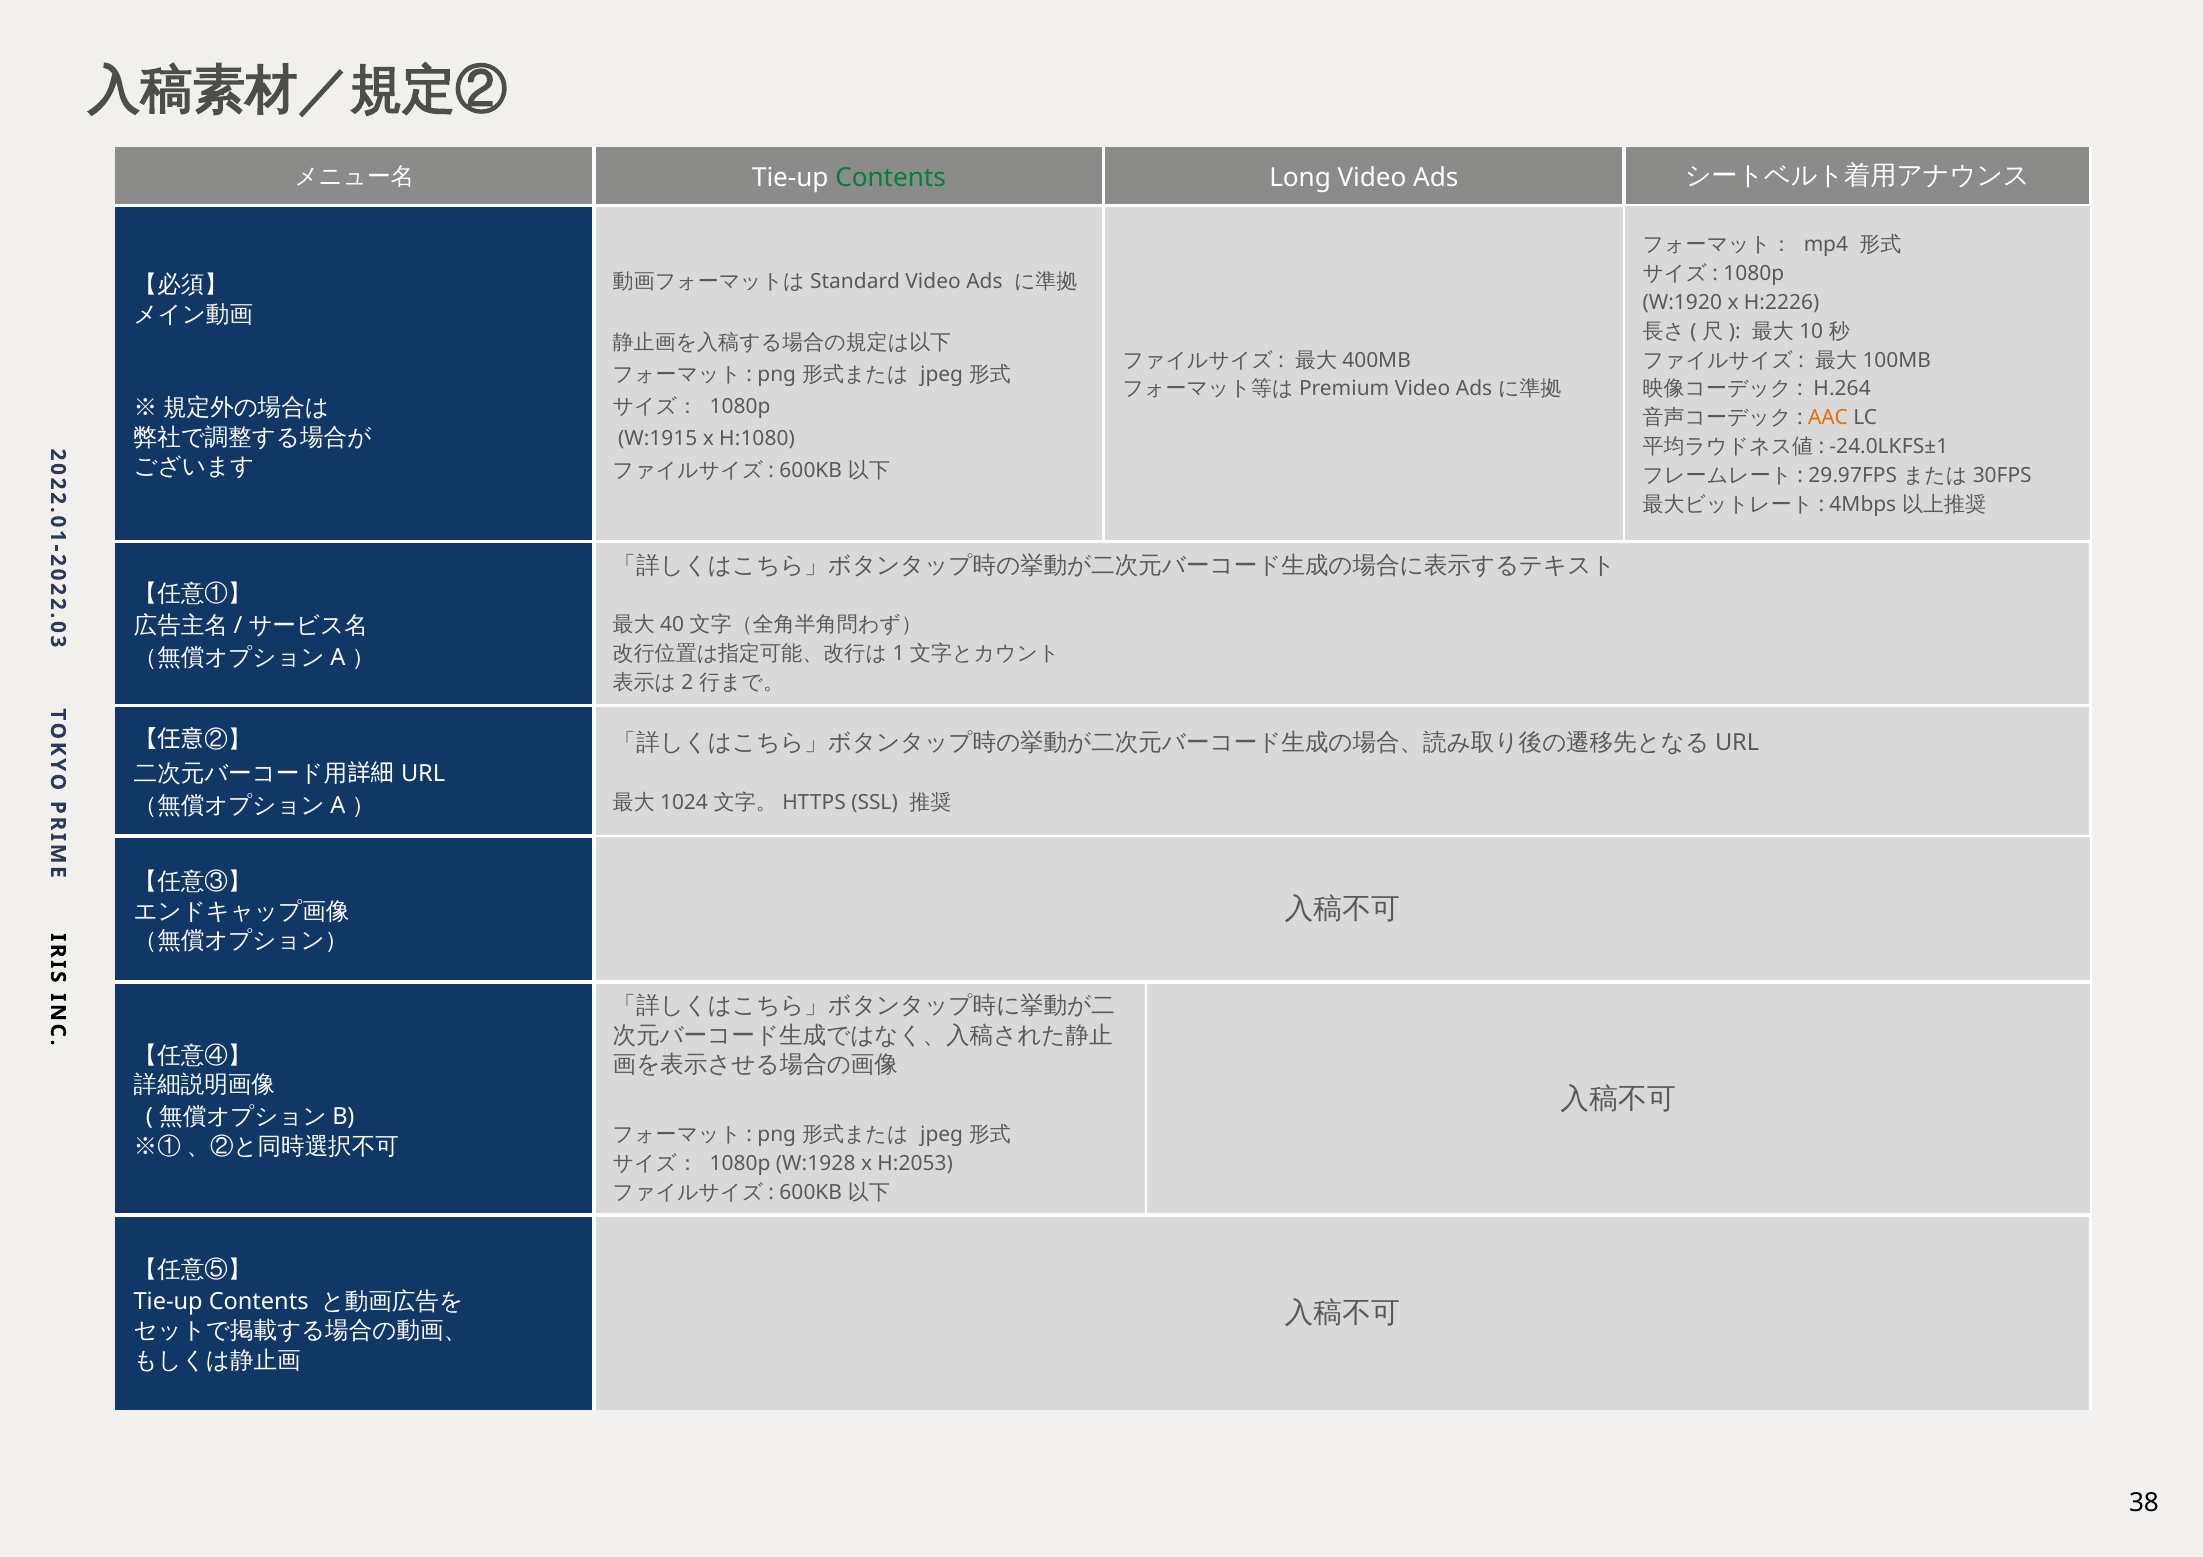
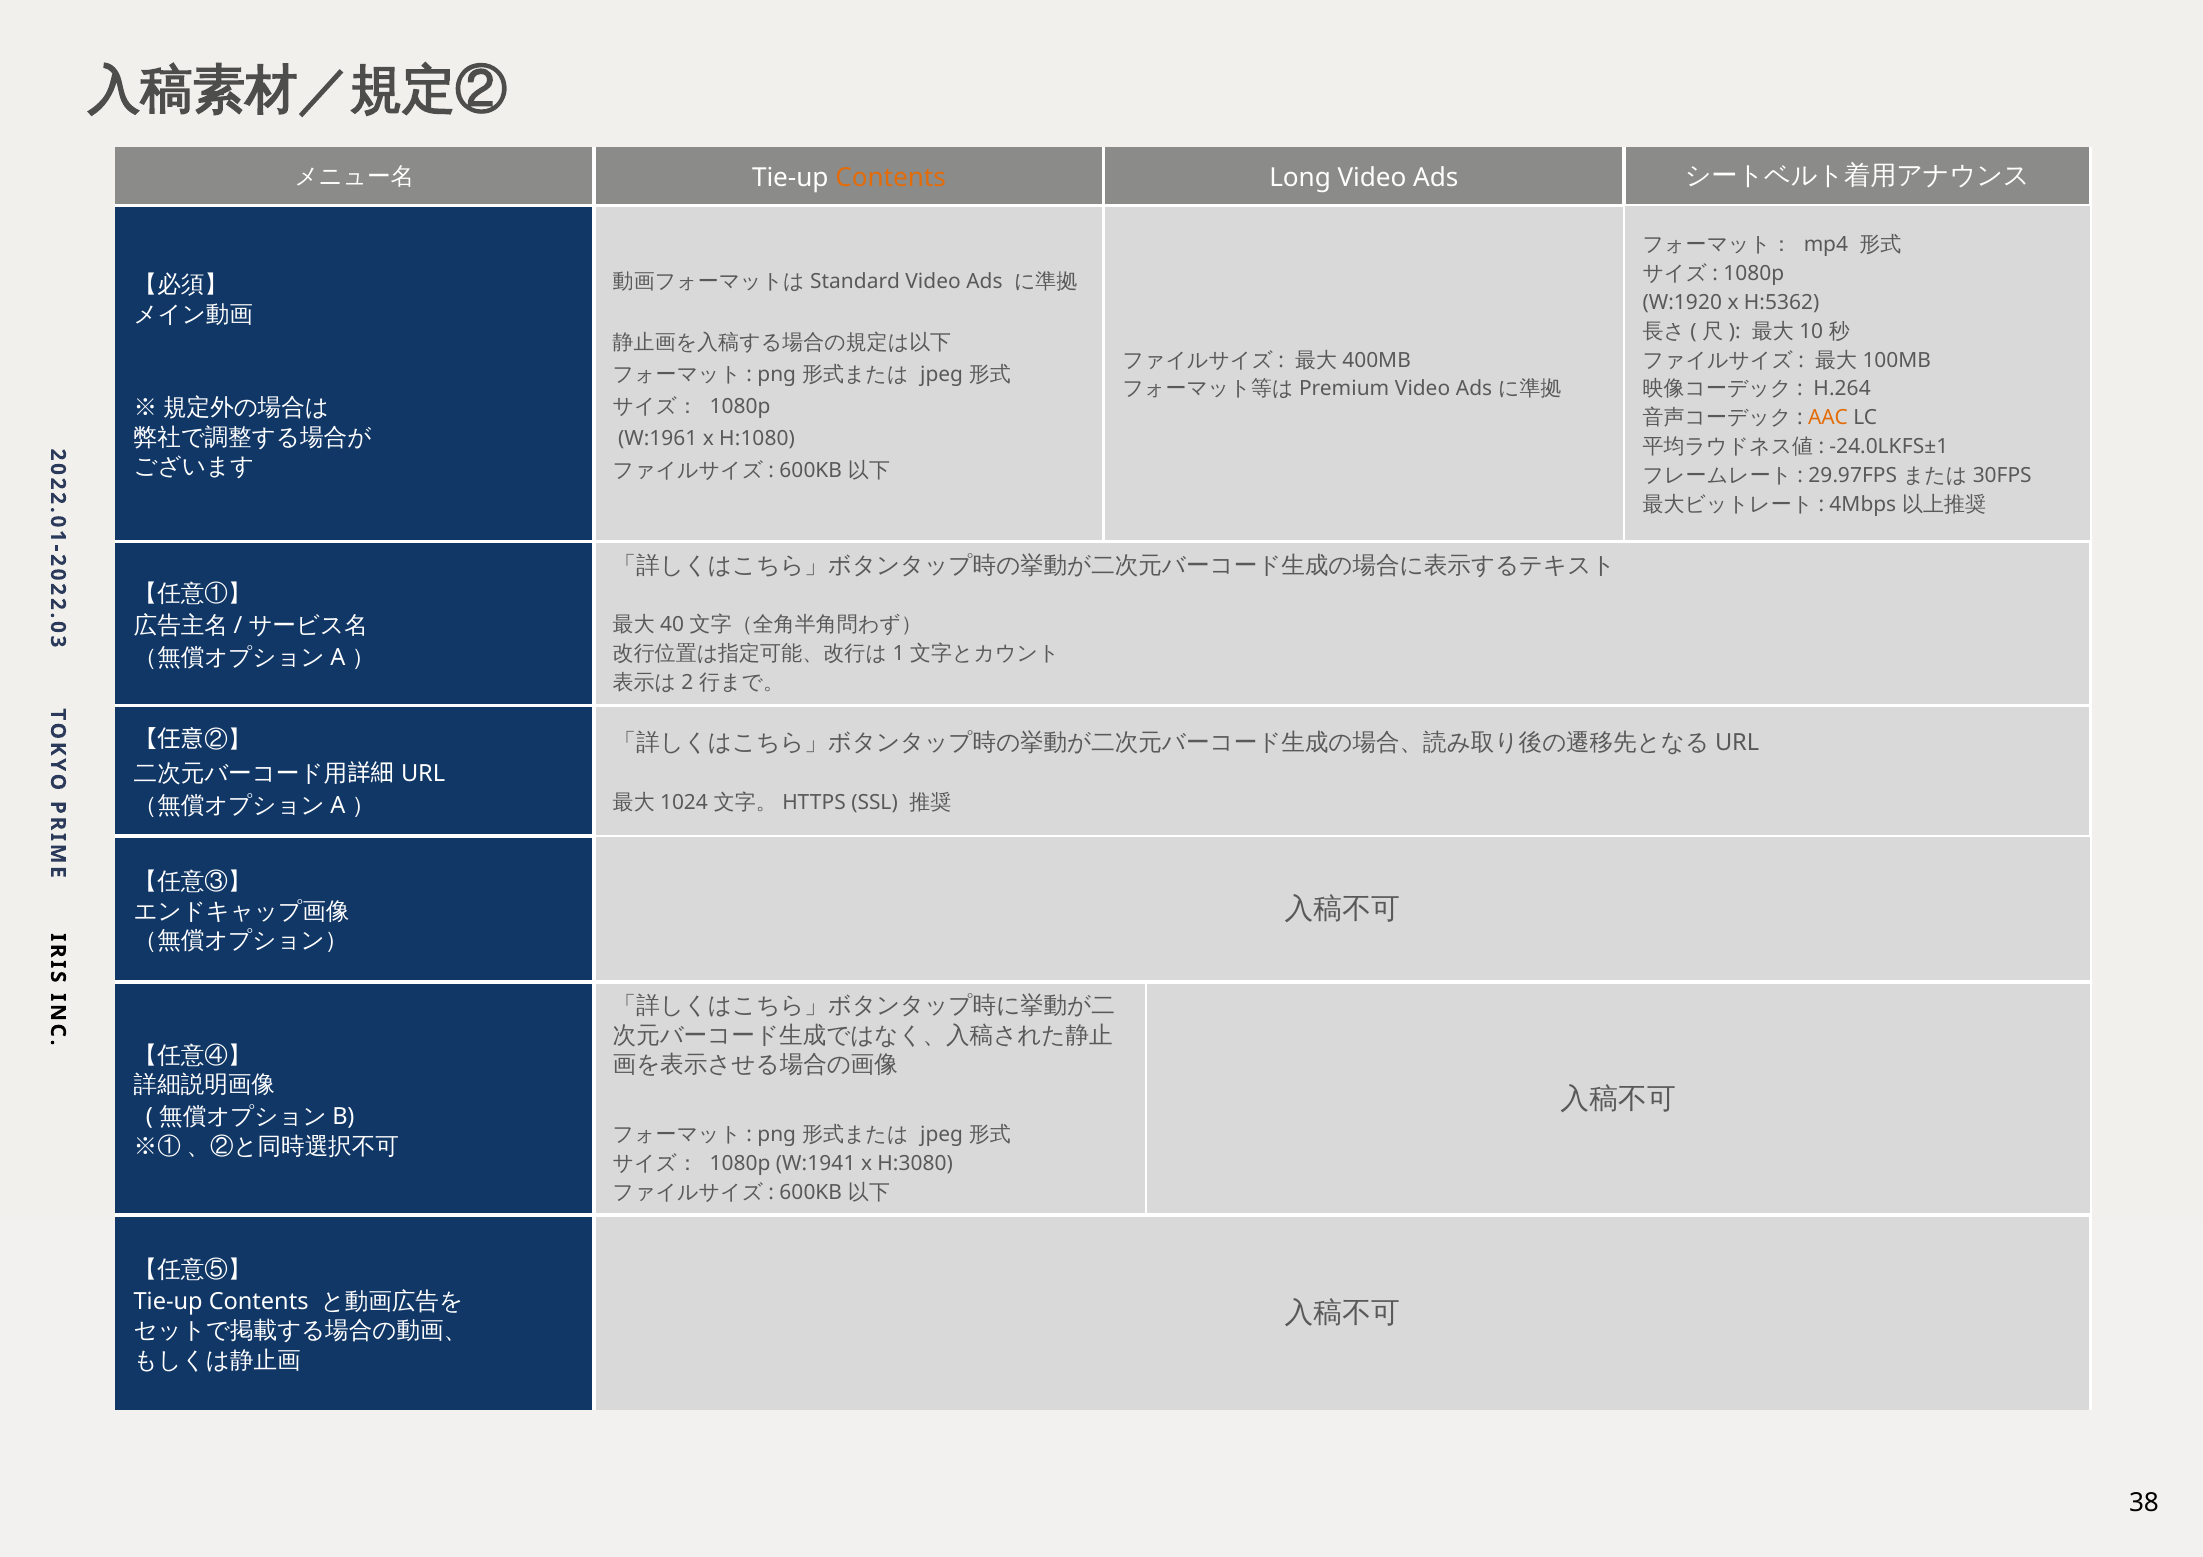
Contents at (891, 178) colour: green -> orange
H:2226: H:2226 -> H:5362
W:1915: W:1915 -> W:1961
W:1928: W:1928 -> W:1941
H:2053: H:2053 -> H:3080
